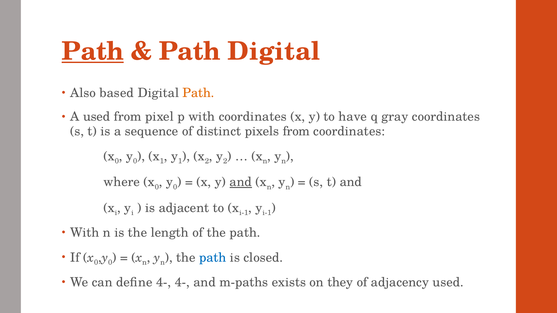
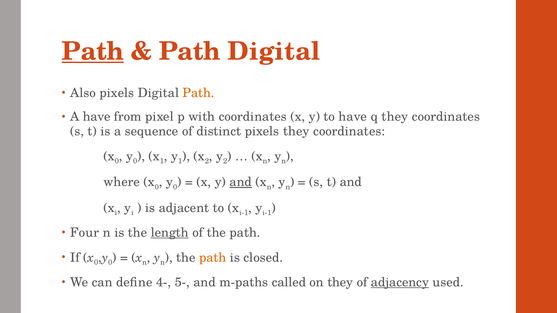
Also based: based -> pixels
A used: used -> have
q gray: gray -> they
pixels from: from -> they
With at (85, 233): With -> Four
length underline: none -> present
path at (213, 258) colour: blue -> orange
4- 4-: 4- -> 5-
exists: exists -> called
adjacency underline: none -> present
